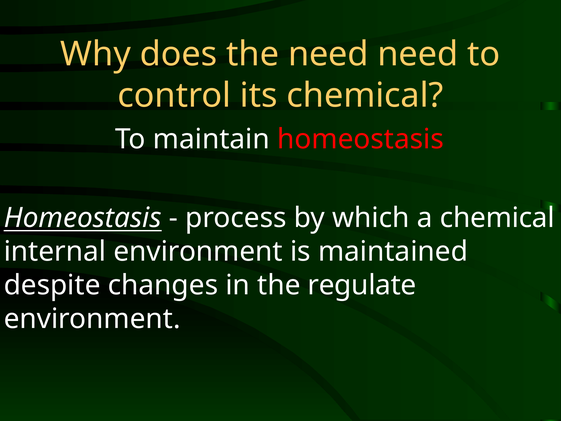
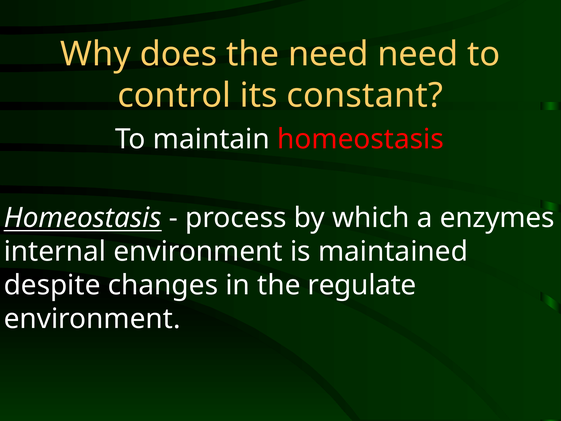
its chemical: chemical -> constant
a chemical: chemical -> enzymes
